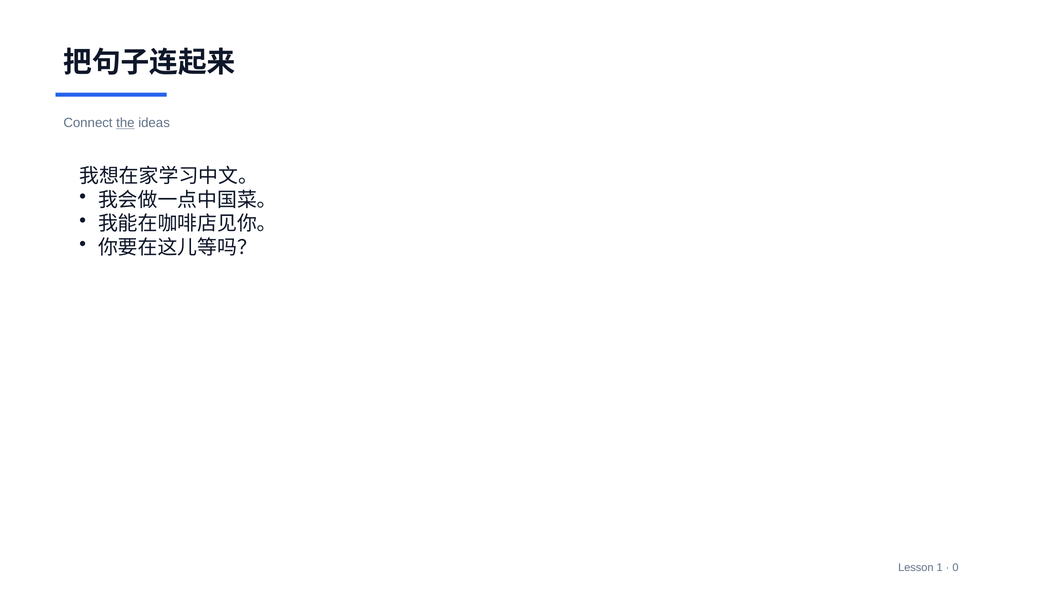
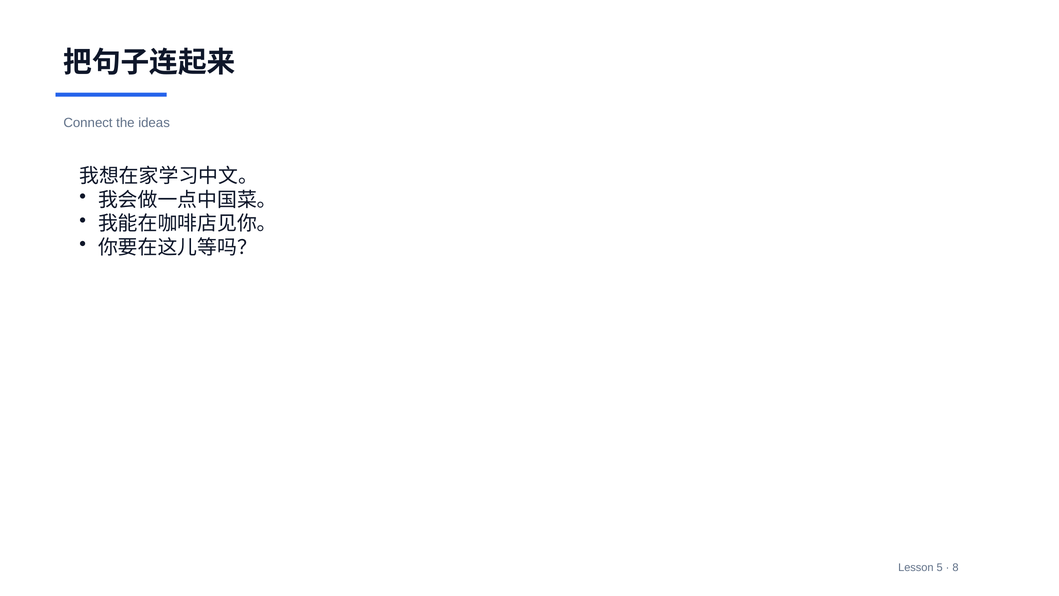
the underline: present -> none
1: 1 -> 5
0: 0 -> 8
